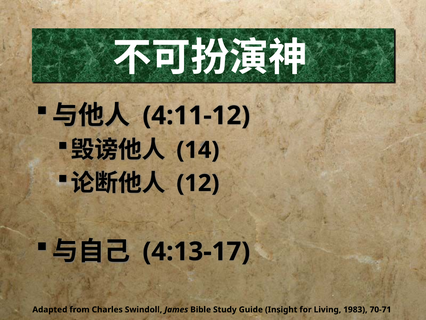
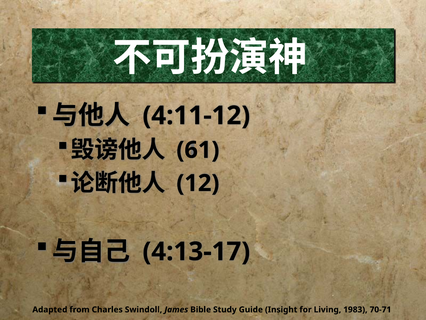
14: 14 -> 61
